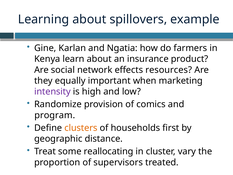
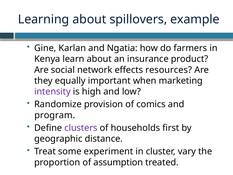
clusters colour: orange -> purple
reallocating: reallocating -> experiment
supervisors: supervisors -> assumption
